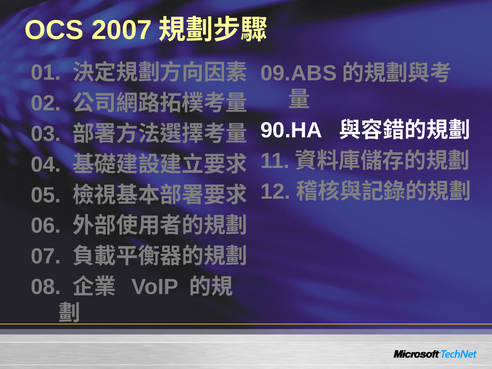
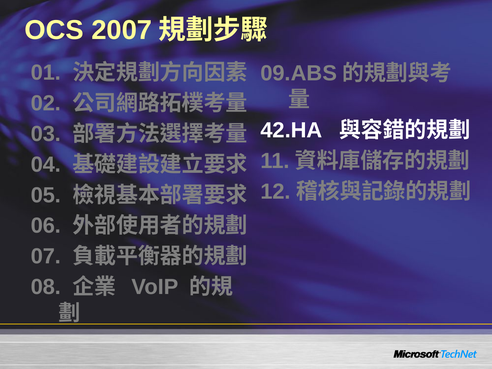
90.HA: 90.HA -> 42.HA
